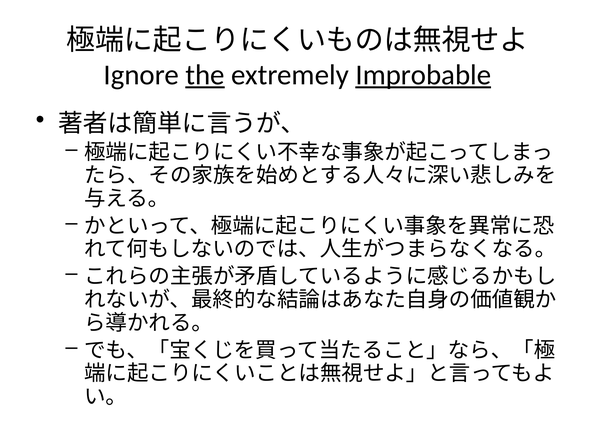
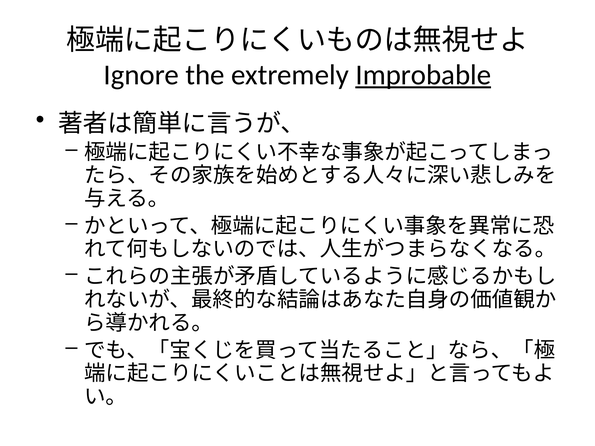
the underline: present -> none
